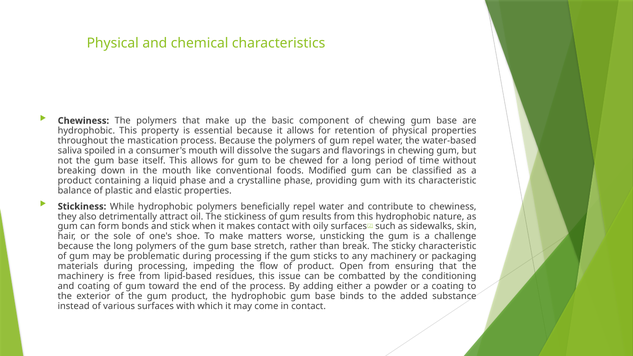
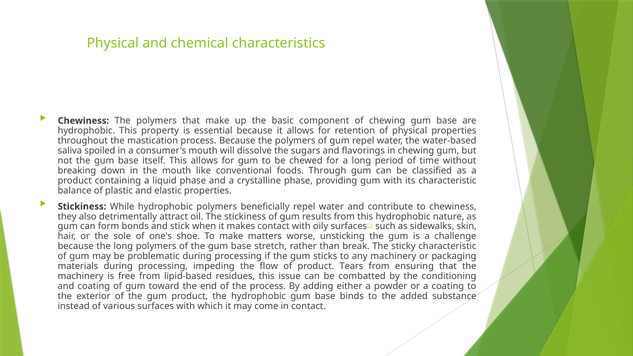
Modified: Modified -> Through
Open: Open -> Tears
